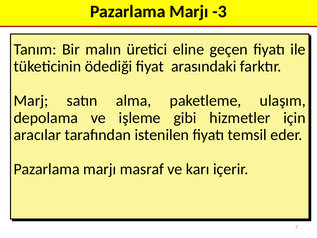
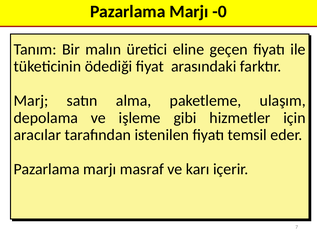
-3: -3 -> -0
